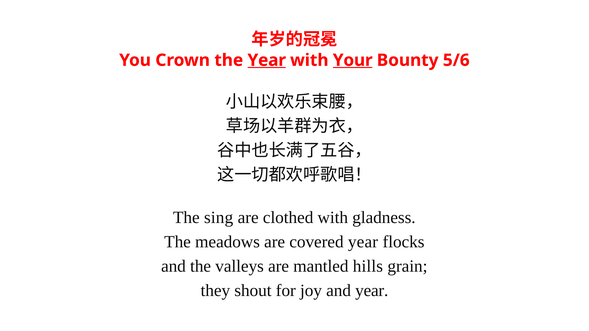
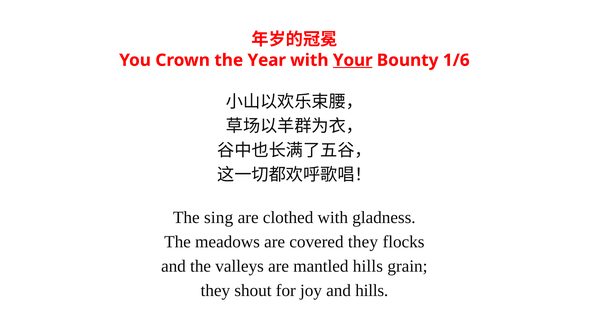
Year at (267, 60) underline: present -> none
5/6: 5/6 -> 1/6
covered year: year -> they
and year: year -> hills
